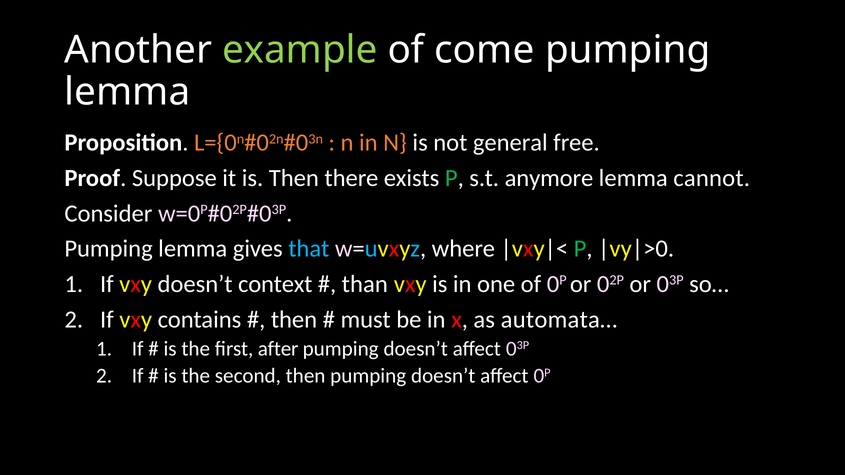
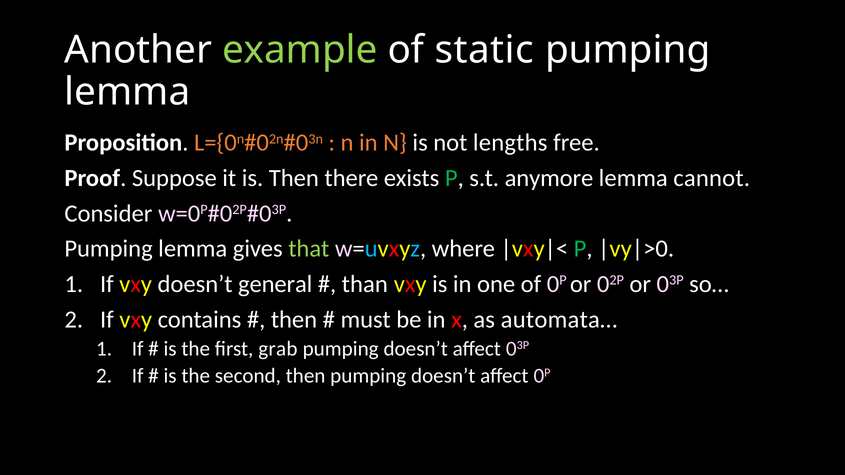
come: come -> static
general: general -> lengths
that colour: light blue -> light green
context: context -> general
after: after -> grab
